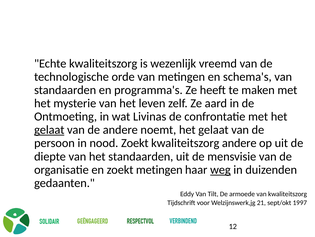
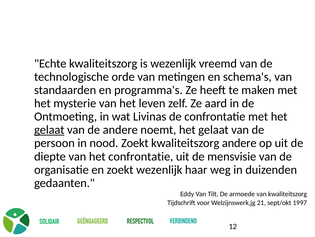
het standaarden: standaarden -> confrontatie
zoekt metingen: metingen -> wezenlijk
weg underline: present -> none
